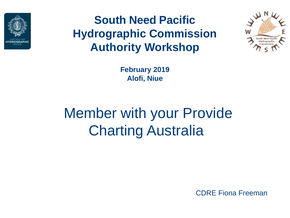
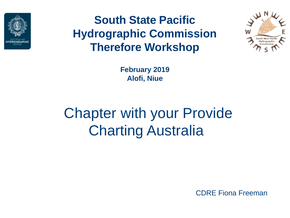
Need: Need -> State
Authority: Authority -> Therefore
Member: Member -> Chapter
